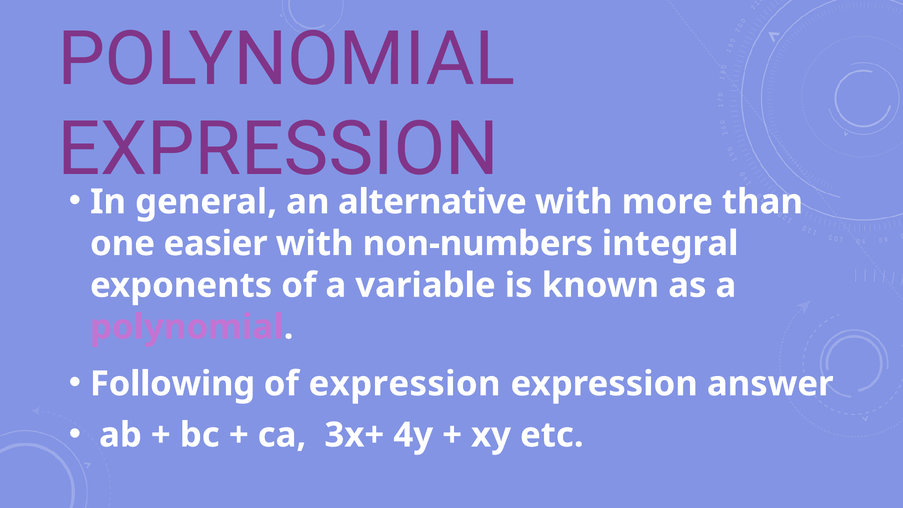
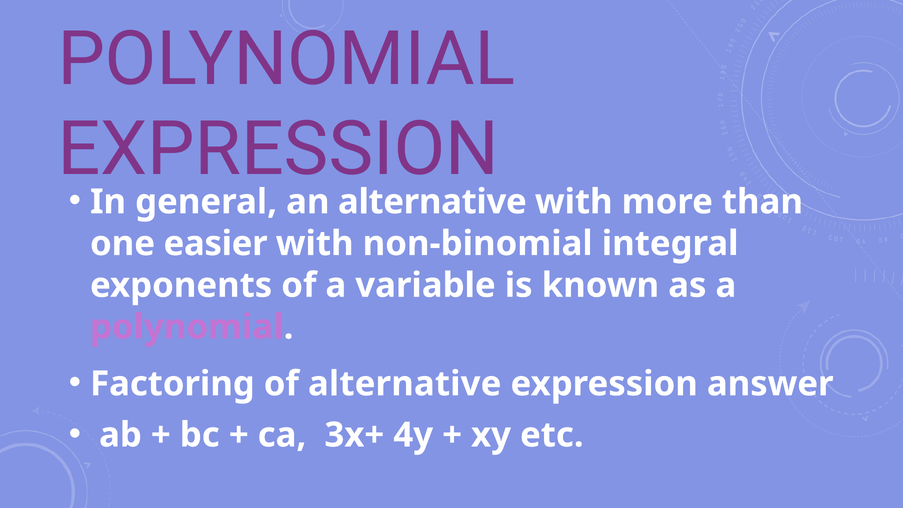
non-numbers: non-numbers -> non-binomial
Following: Following -> Factoring
of expression: expression -> alternative
